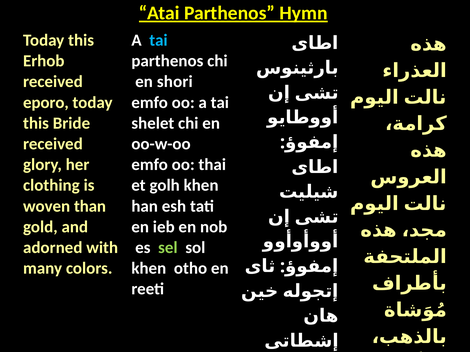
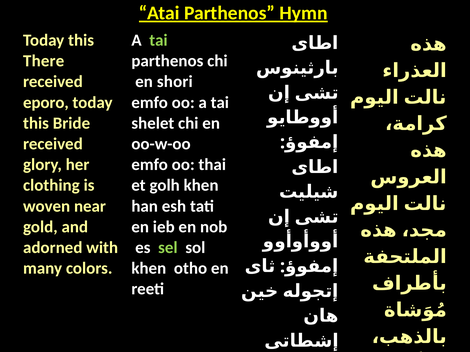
tai at (158, 40) colour: light blue -> light green
Erhob: Erhob -> There
than: than -> near
